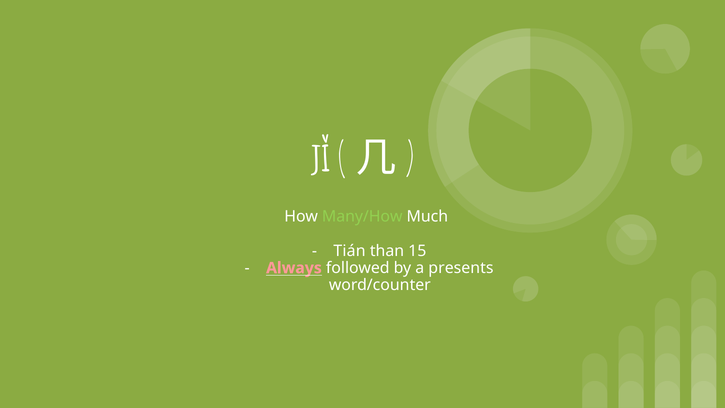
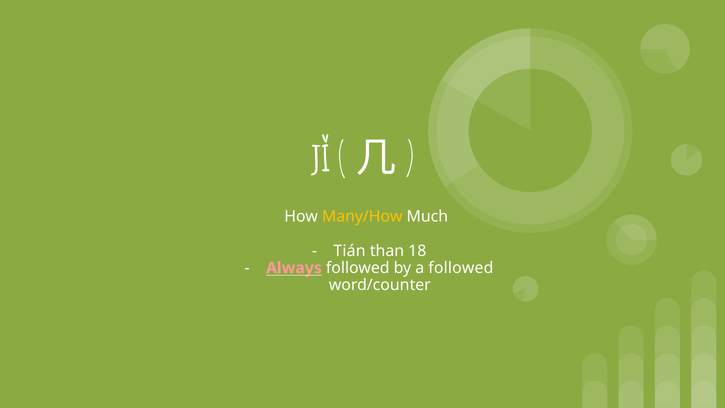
Many/How colour: light green -> yellow
15: 15 -> 18
a presents: presents -> followed
